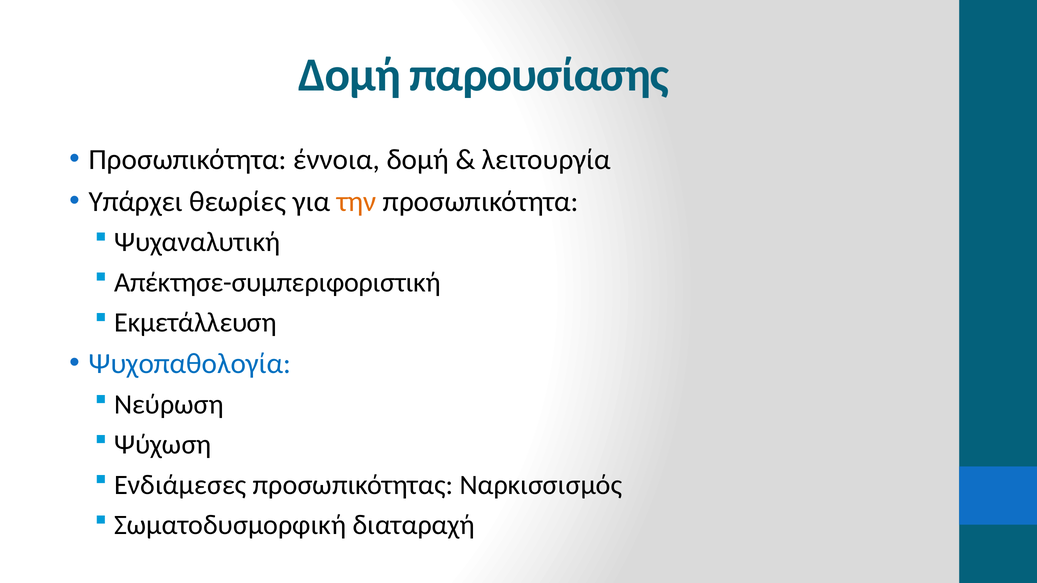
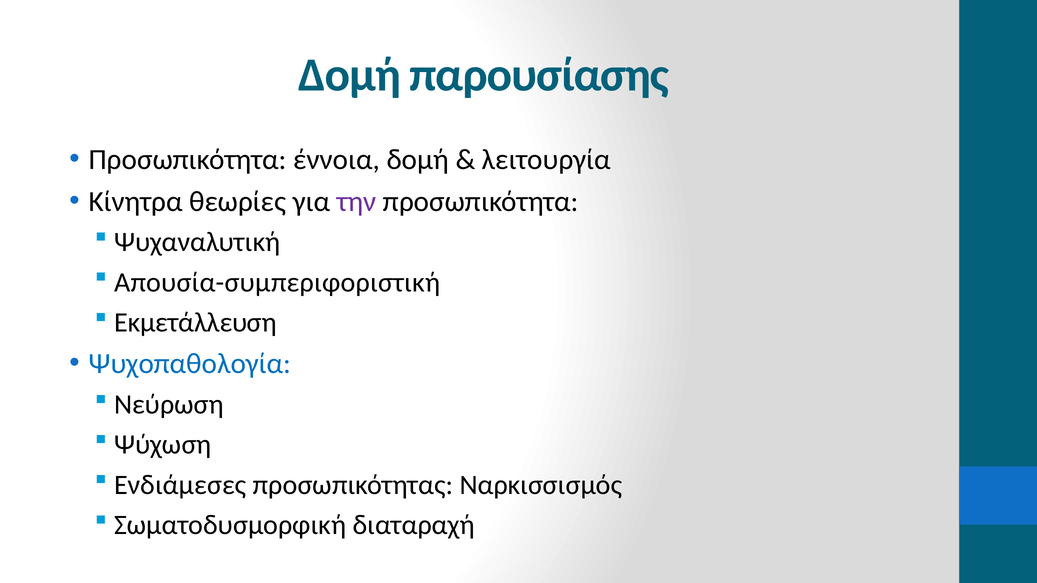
Υπάρχει: Υπάρχει -> Κίνητρα
την colour: orange -> purple
Απέκτησε-συμπεριφοριστική: Απέκτησε-συμπεριφοριστική -> Απουσία-συμπεριφοριστική
